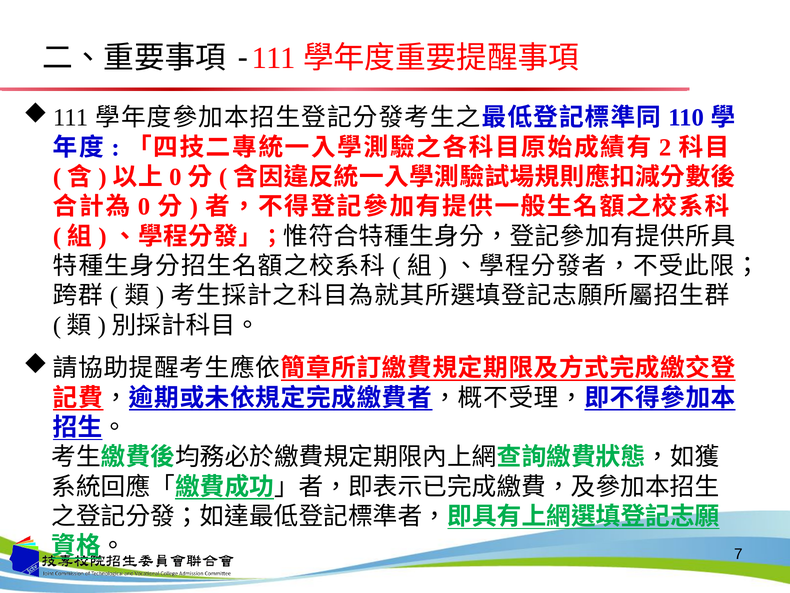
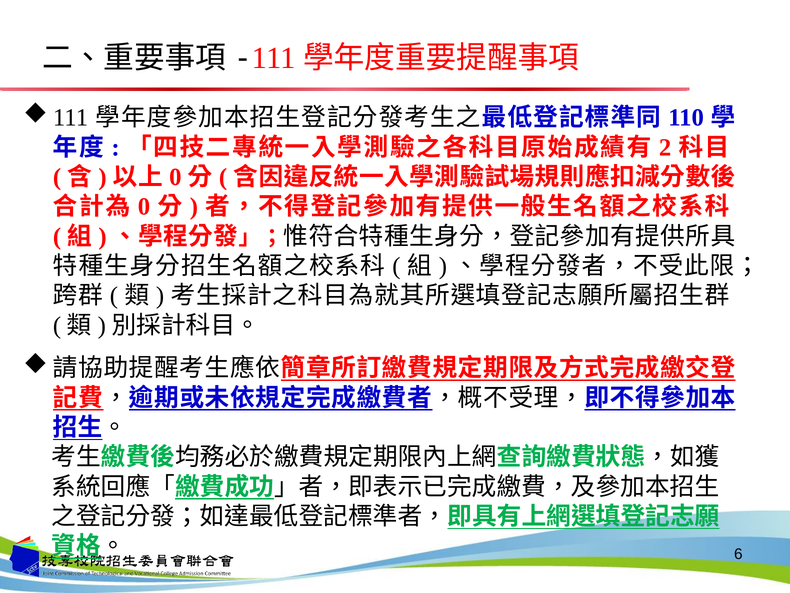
7: 7 -> 6
